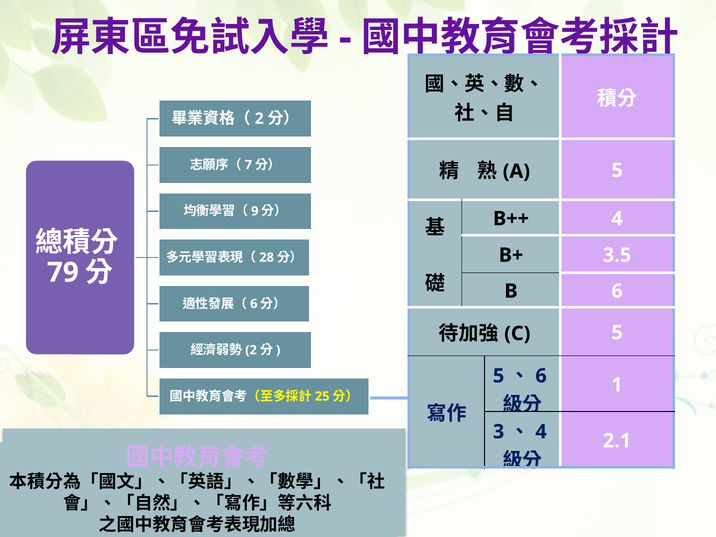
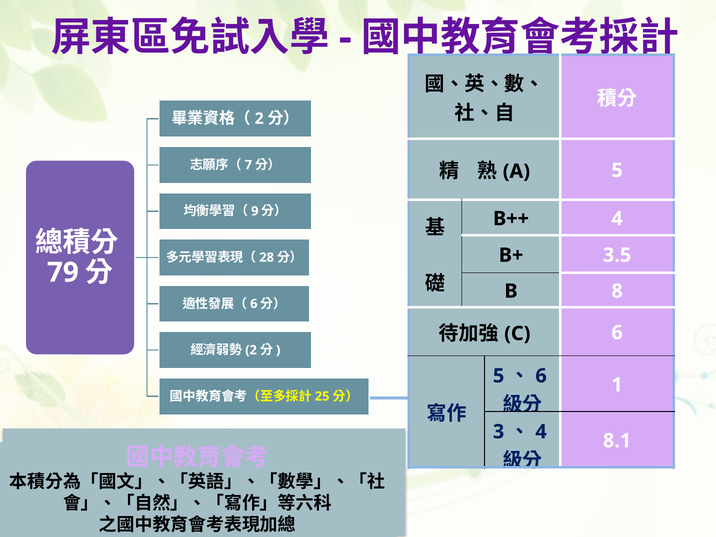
B 6: 6 -> 8
5 at (617, 333): 5 -> 6
2.1: 2.1 -> 8.1
